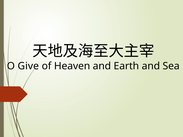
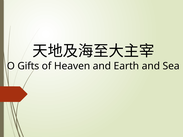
Give: Give -> Gifts
